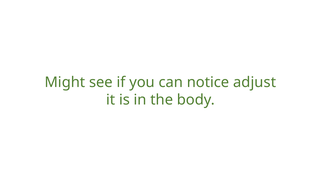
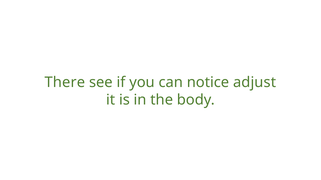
Might: Might -> There
